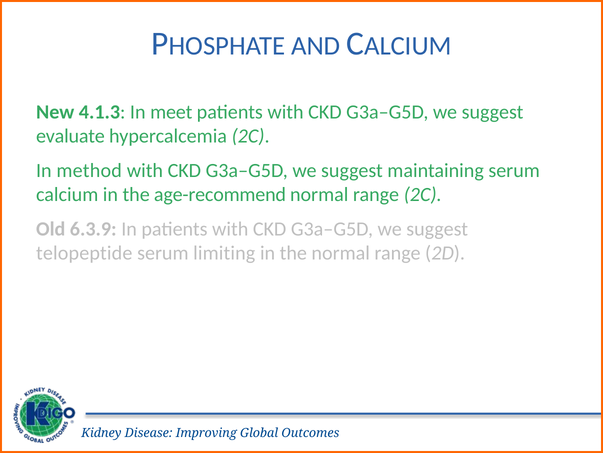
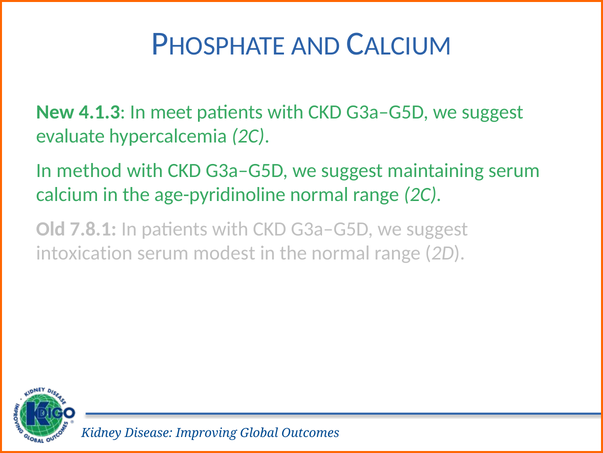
age-recommend: age-recommend -> age-pyridinoline
6.3.9: 6.3.9 -> 7.8.1
telopeptide: telopeptide -> intoxication
limiting: limiting -> modest
